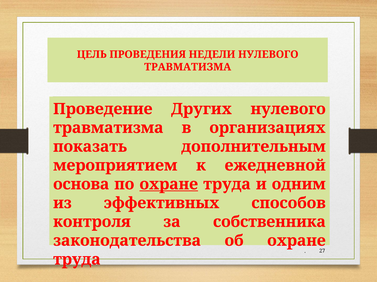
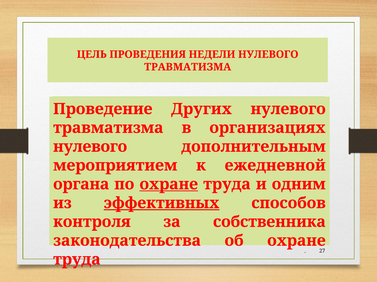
показать at (90, 147): показать -> нулевого
основа: основа -> органа
эффективных underline: none -> present
